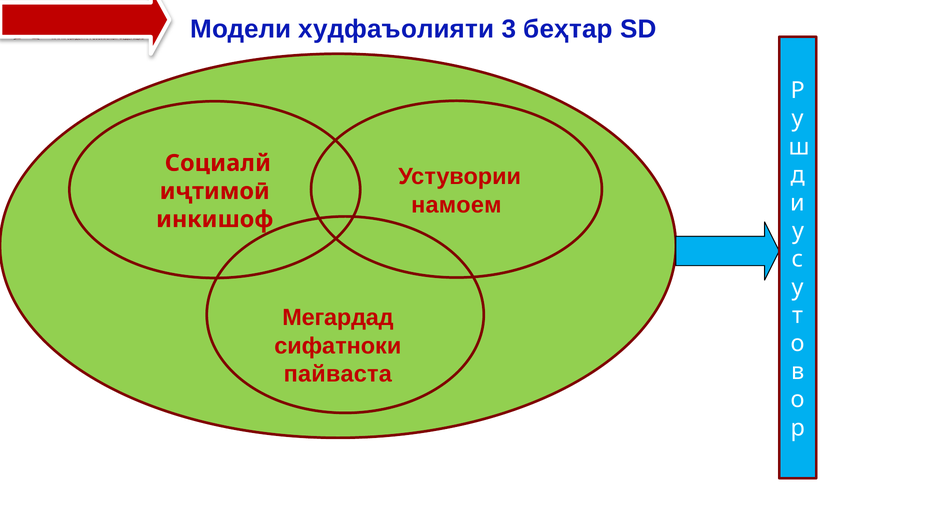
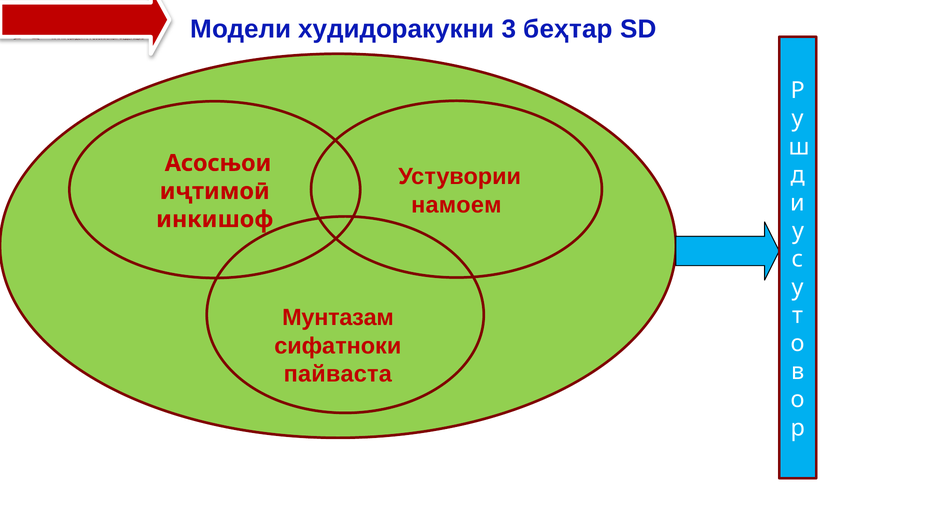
худфаъолияти: худфаъолияти -> худидоракукни
Социалй: Социалй -> Асосњои
Мегардад: Мегардад -> Мунтазам
